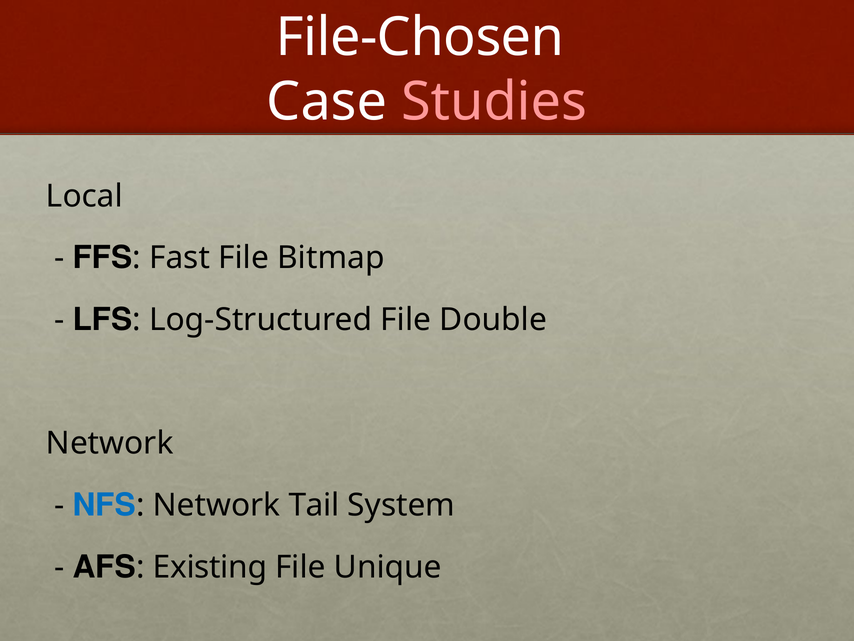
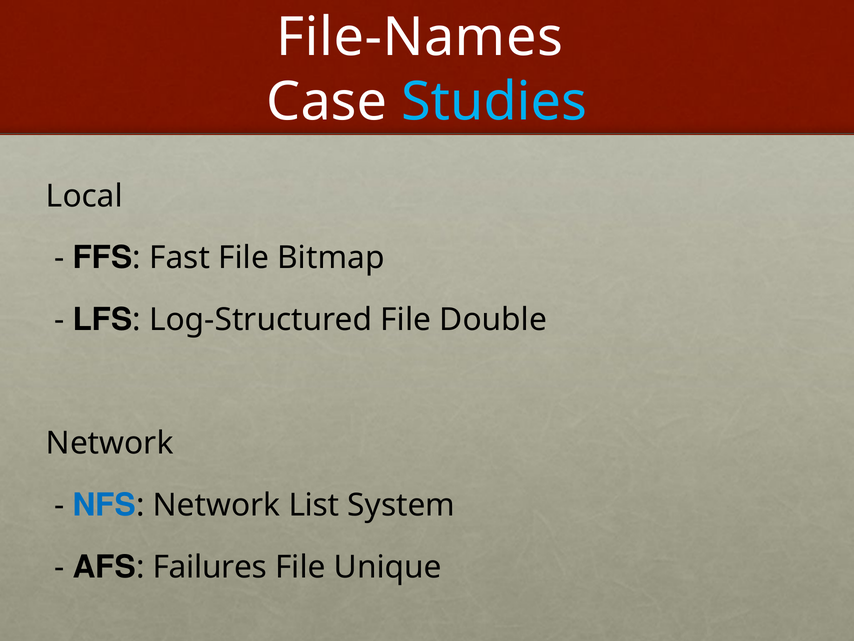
File-Chosen: File-Chosen -> File-Names
Studies colour: pink -> light blue
Tail: Tail -> List
Existing: Existing -> Failures
